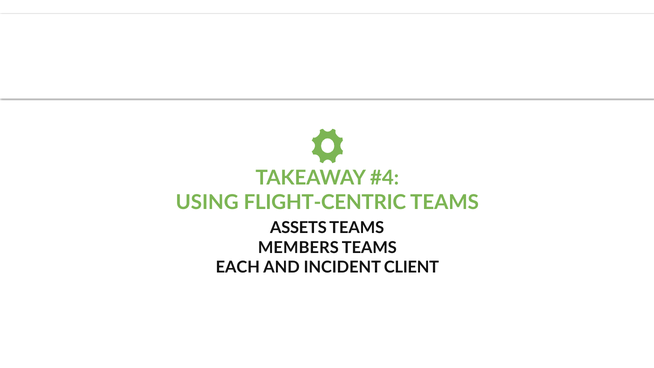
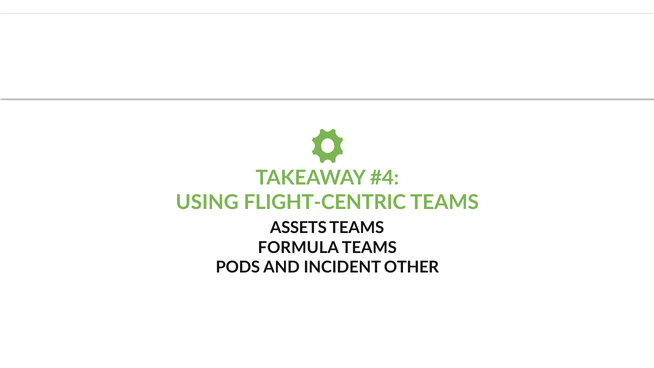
MEMBERS: MEMBERS -> FORMULA
EACH: EACH -> PODS
CLIENT: CLIENT -> OTHER
